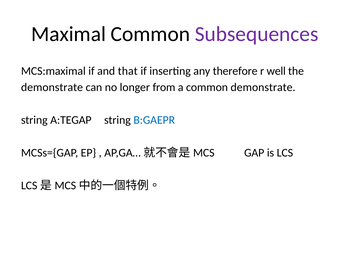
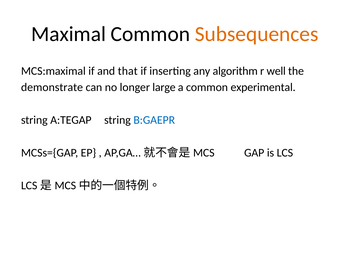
Subsequences colour: purple -> orange
therefore: therefore -> algorithm
from: from -> large
common demonstrate: demonstrate -> experimental
